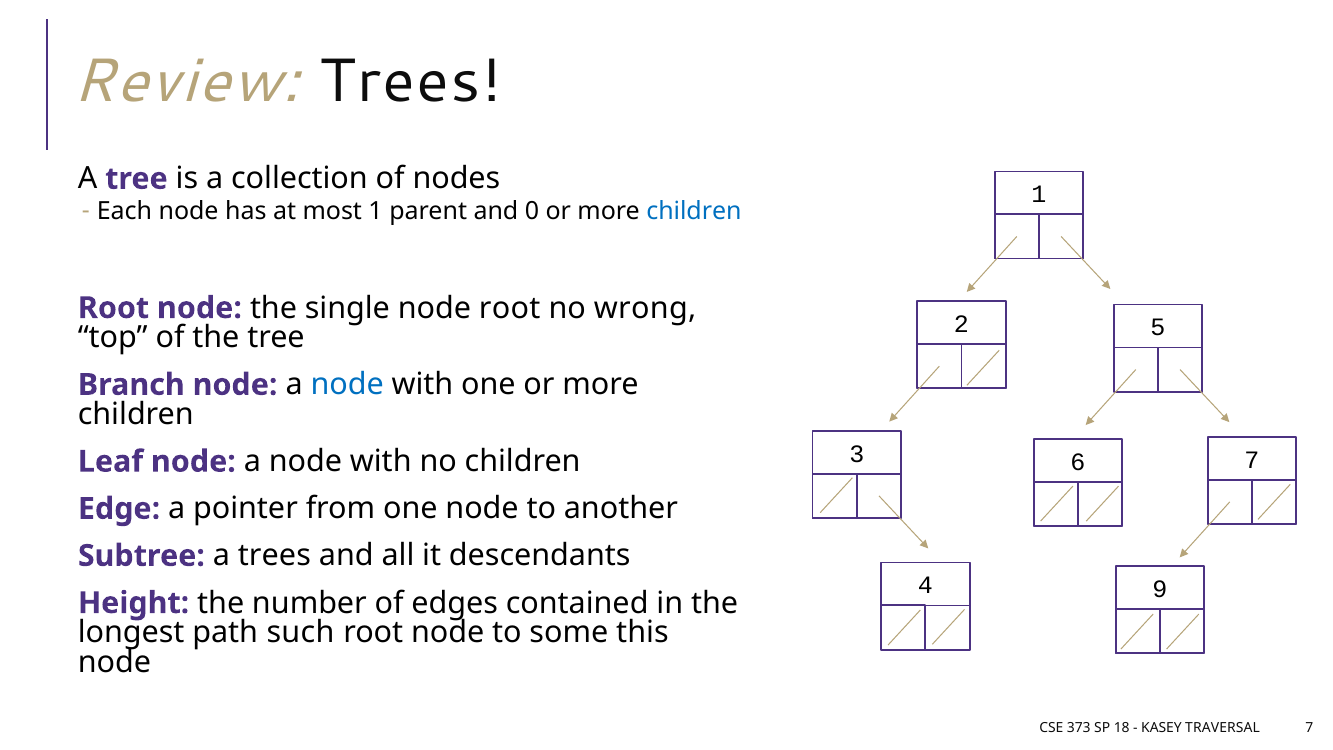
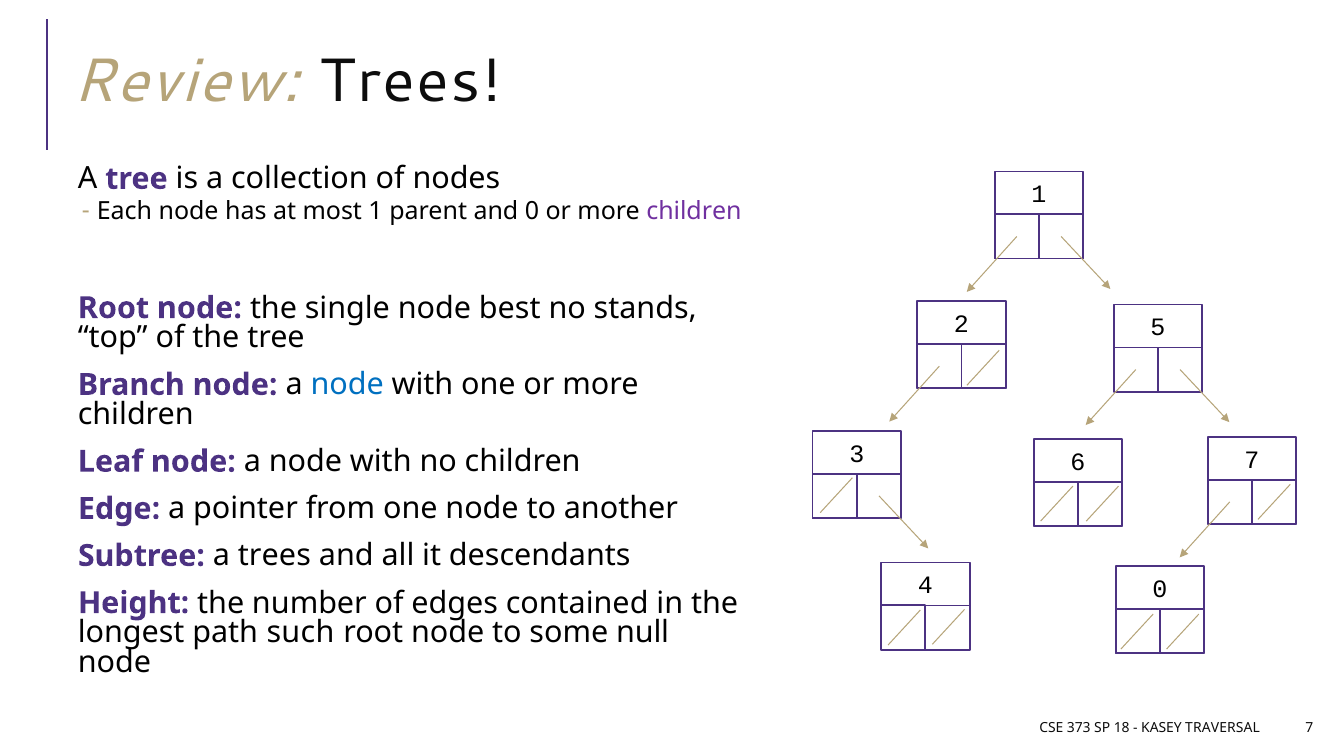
children at (694, 211) colour: blue -> purple
node root: root -> best
wrong: wrong -> stands
4 9: 9 -> 0
this: this -> null
